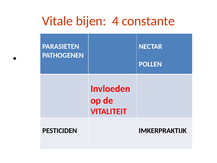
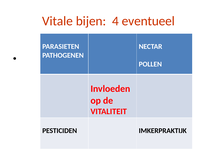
constante: constante -> eventueel
